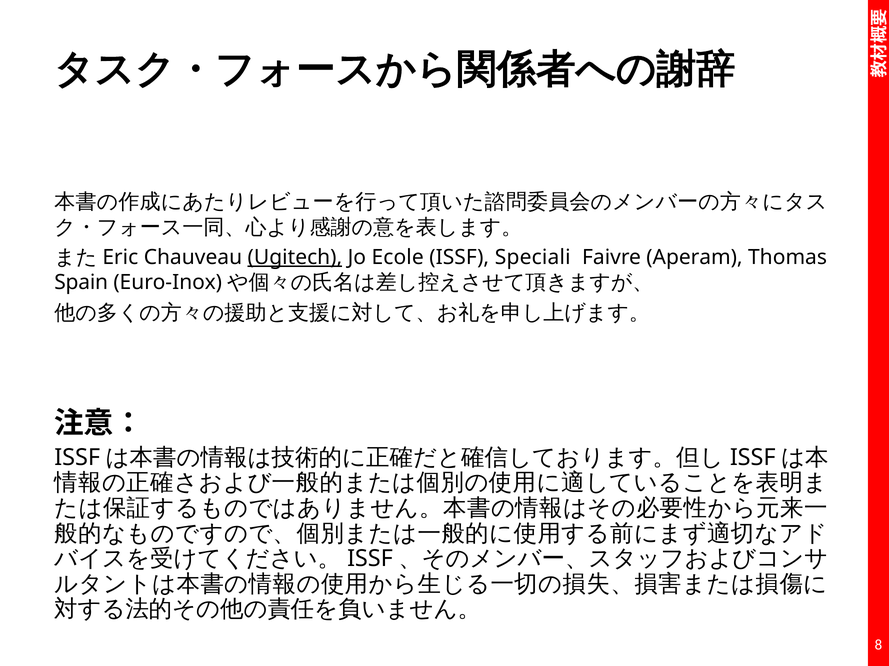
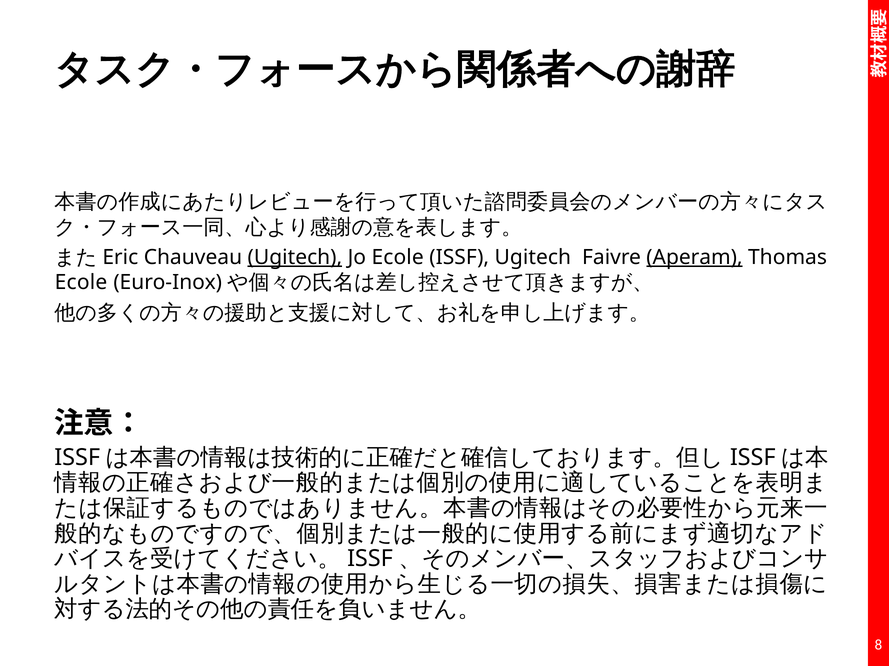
ISSF Speciali: Speciali -> Ugitech
Aperam underline: none -> present
Spain at (81, 283): Spain -> Ecole
